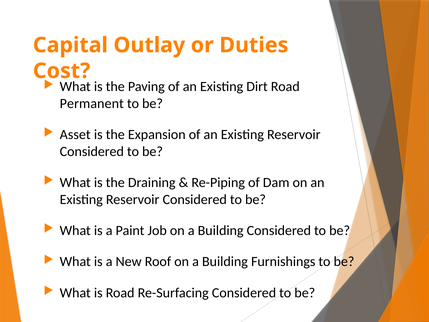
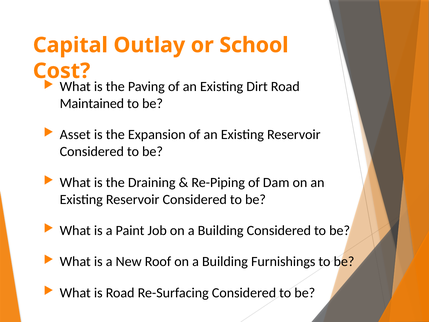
Duties: Duties -> School
Permanent: Permanent -> Maintained
